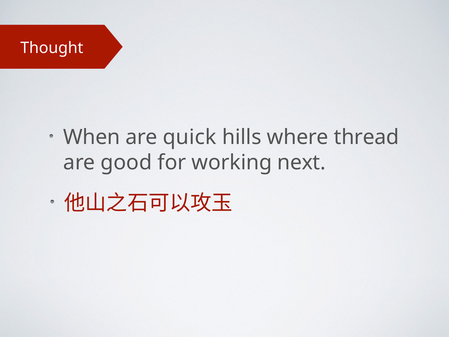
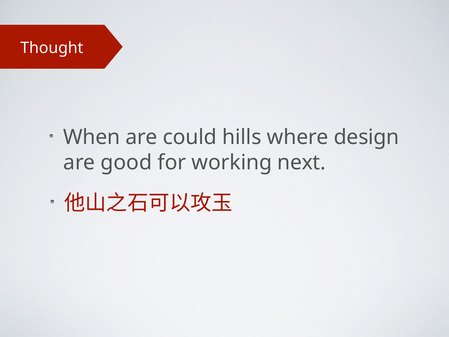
quick: quick -> could
thread: thread -> design
